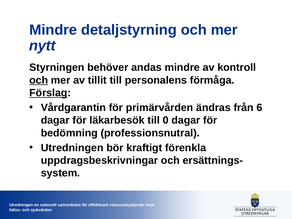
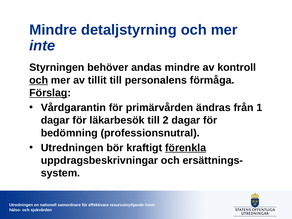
nytt: nytt -> inte
6: 6 -> 1
0: 0 -> 2
förenkla underline: none -> present
